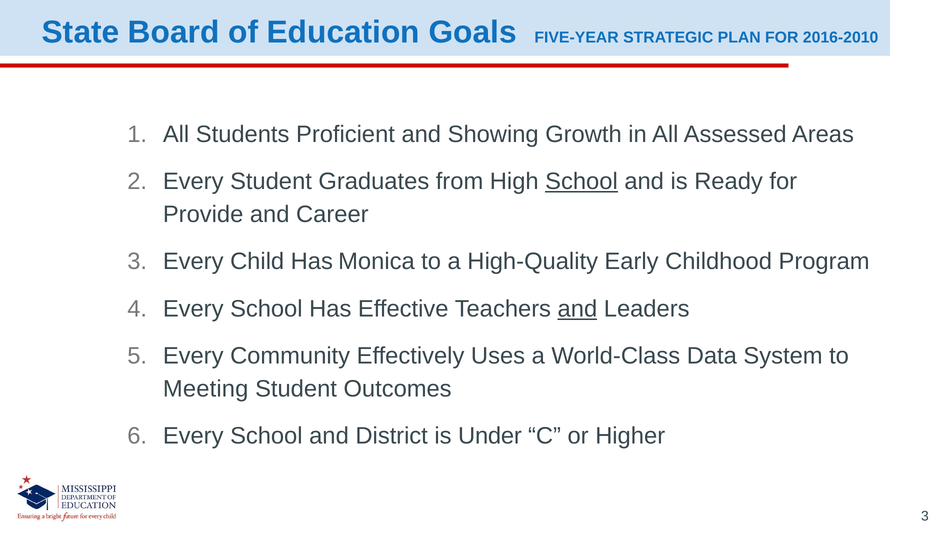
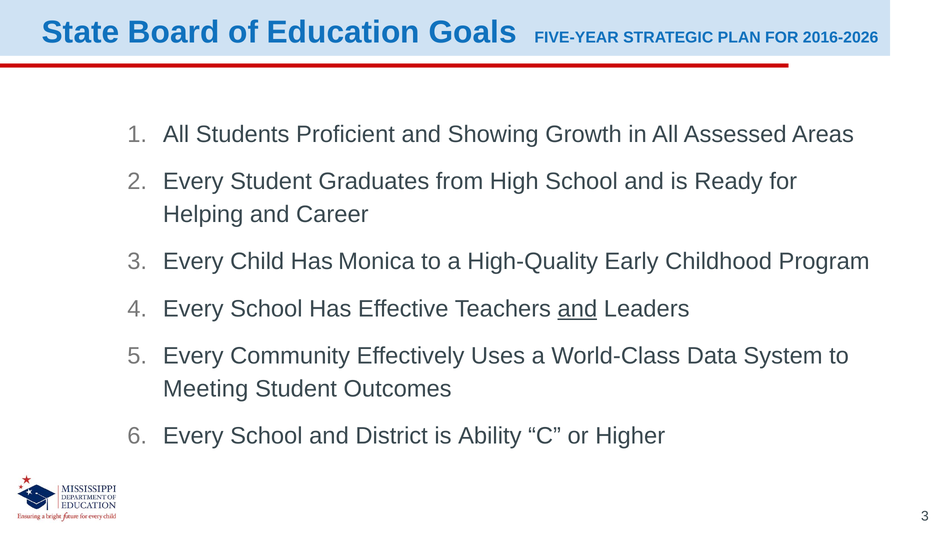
2016-2010: 2016-2010 -> 2016-2026
School at (581, 182) underline: present -> none
Provide: Provide -> Helping
Under: Under -> Ability
